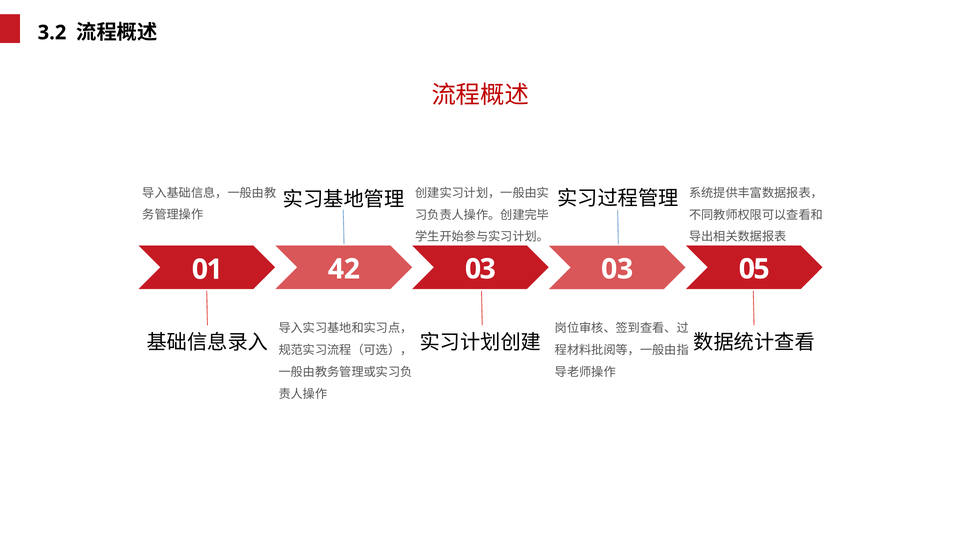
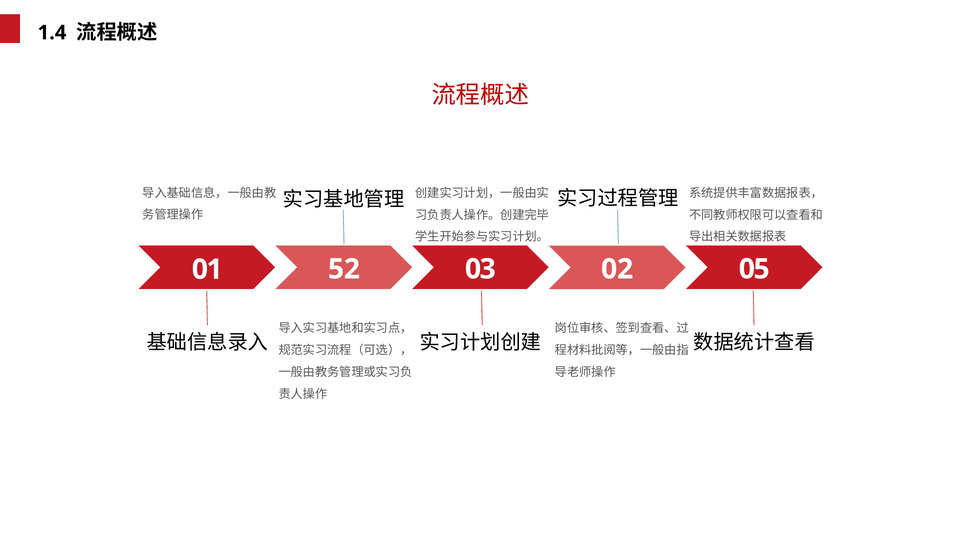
3.2: 3.2 -> 1.4
42: 42 -> 52
03 03: 03 -> 02
